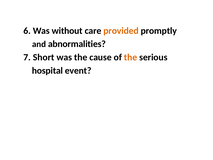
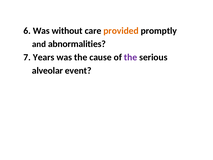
Short: Short -> Years
the at (131, 57) colour: orange -> purple
hospital: hospital -> alveolar
